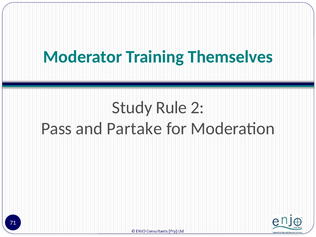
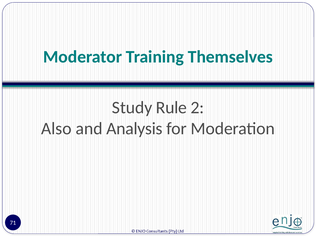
Pass: Pass -> Also
Partake: Partake -> Analysis
